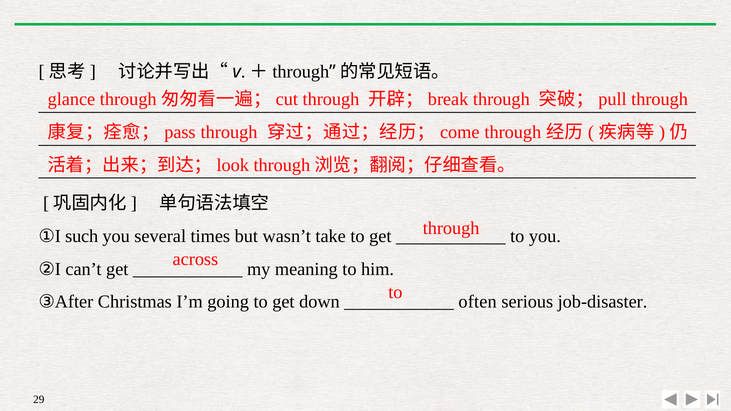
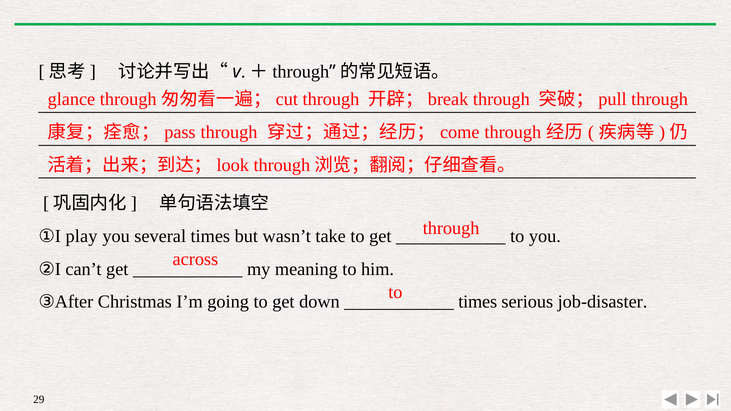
such: such -> play
often at (478, 302): often -> times
